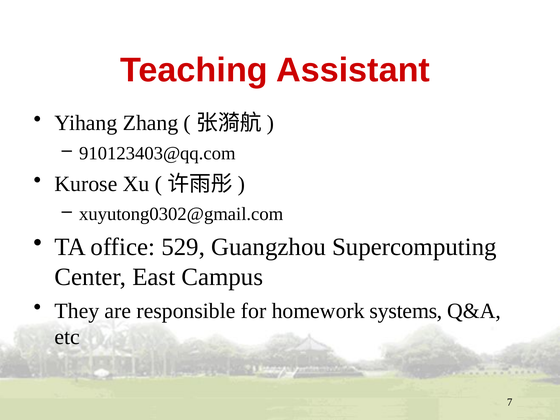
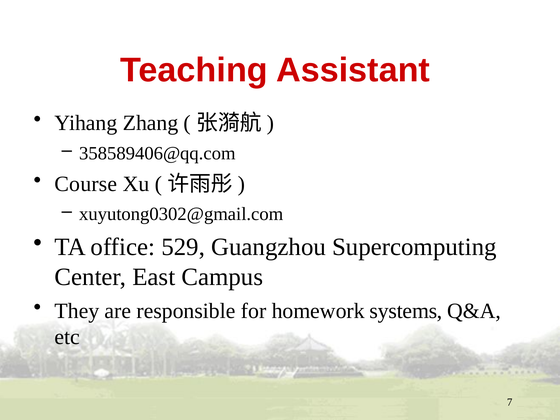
910123403@qq.com: 910123403@qq.com -> 358589406@qq.com
Kurose: Kurose -> Course
